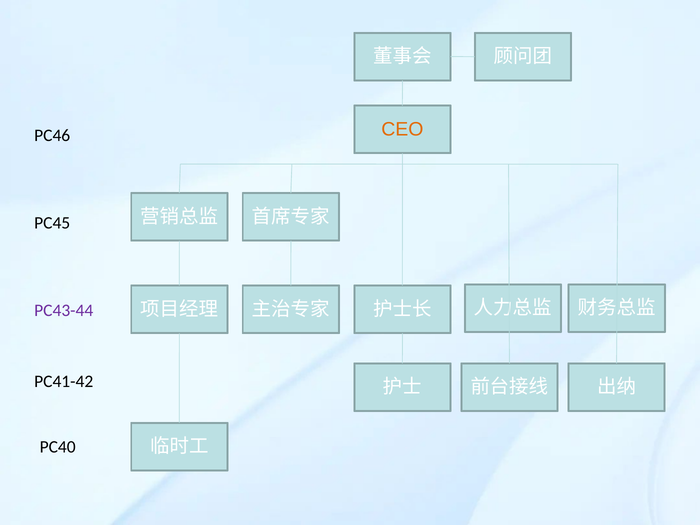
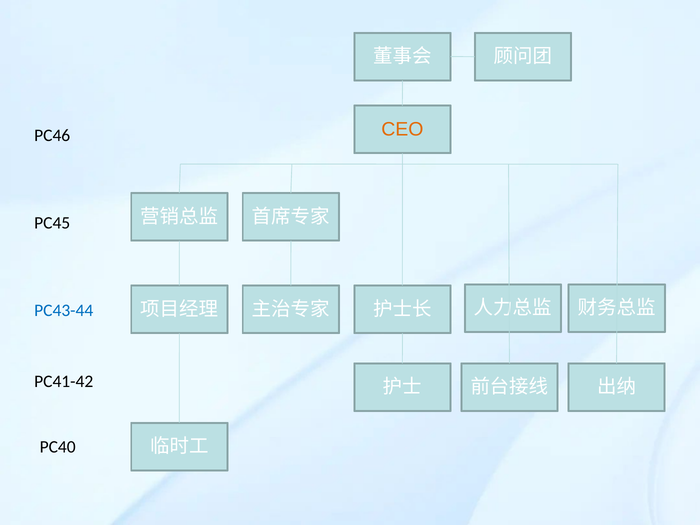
PC43-44 colour: purple -> blue
